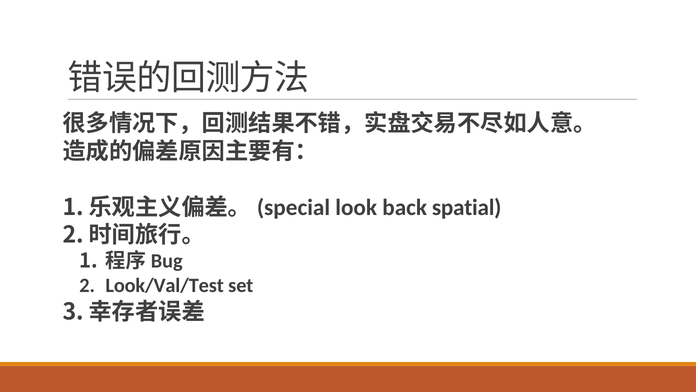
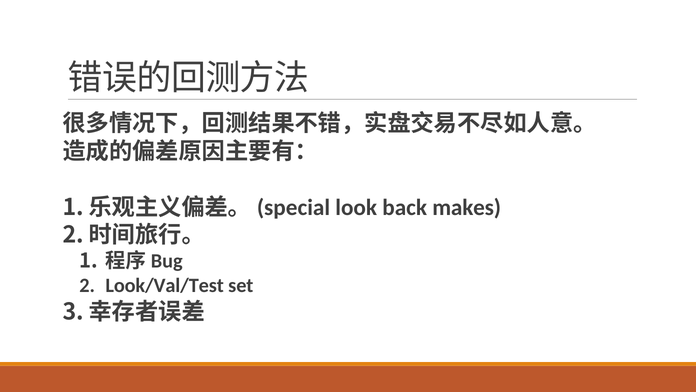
spatial: spatial -> makes
